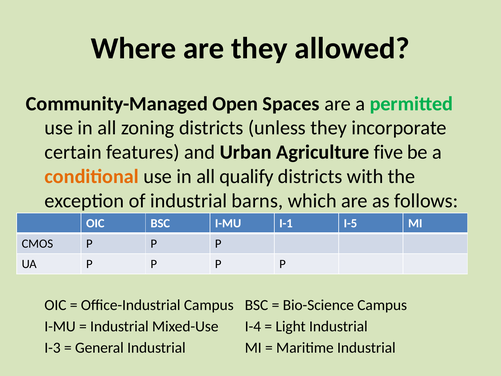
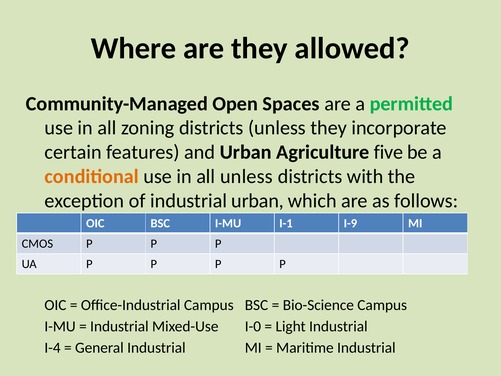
all qualify: qualify -> unless
industrial barns: barns -> urban
I-5: I-5 -> I-9
I-4: I-4 -> I-0
I-3: I-3 -> I-4
